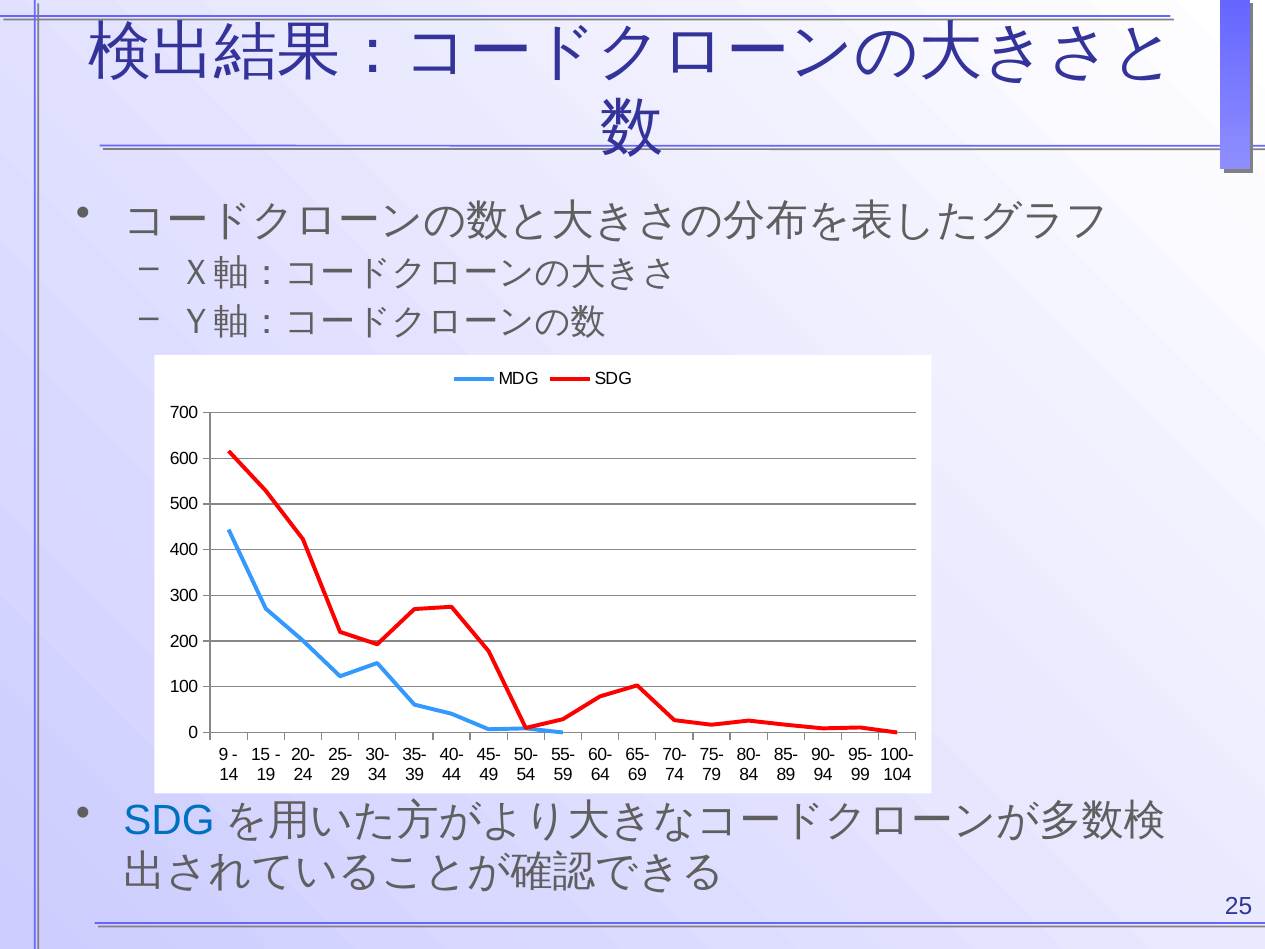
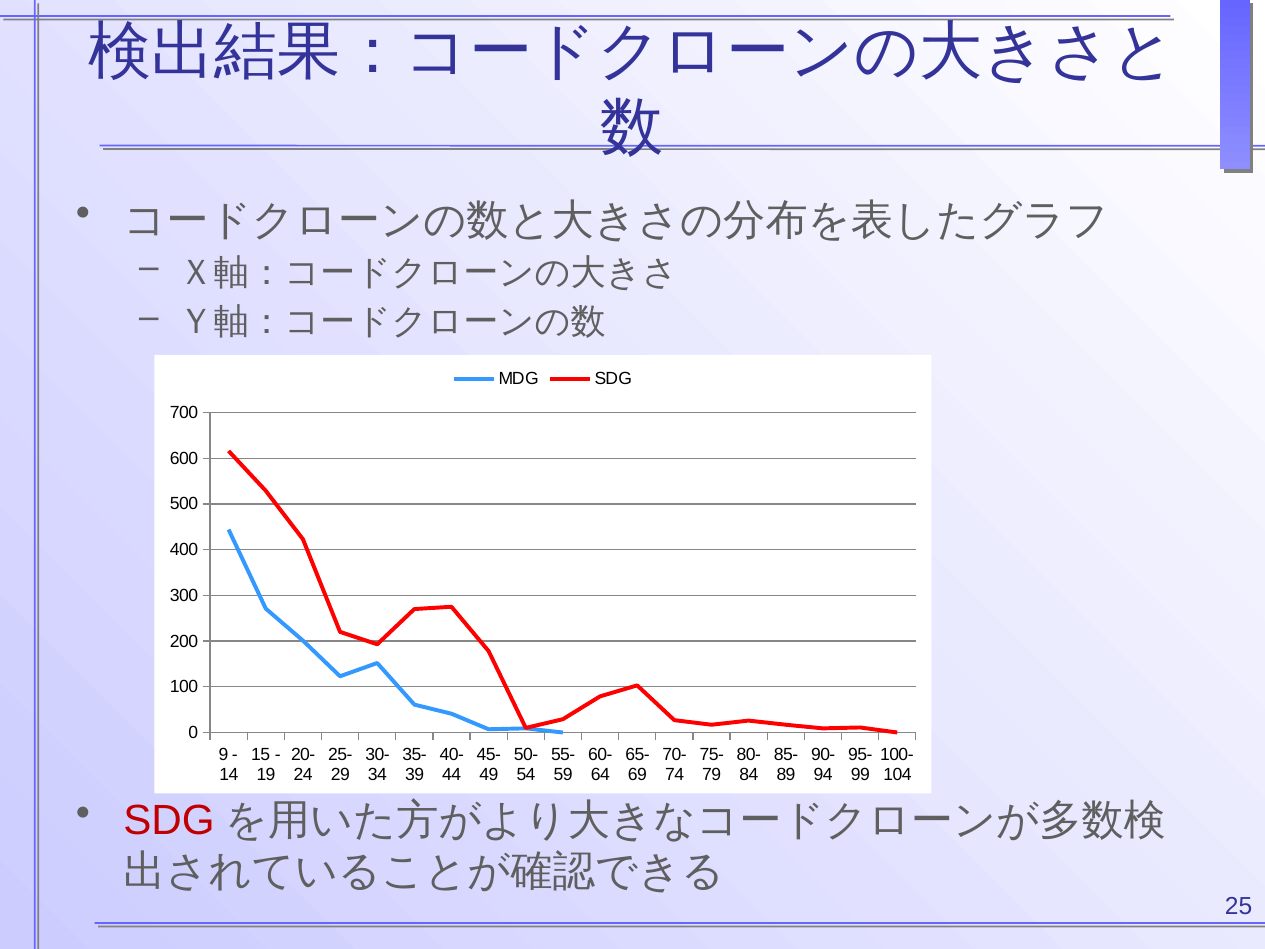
SDG at (169, 820) colour: blue -> red
